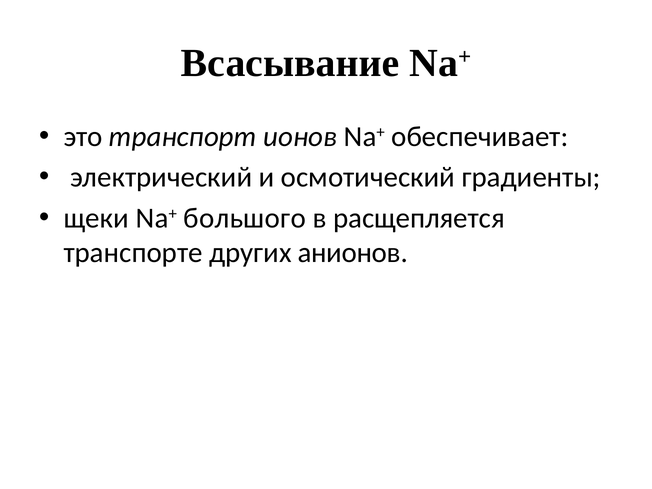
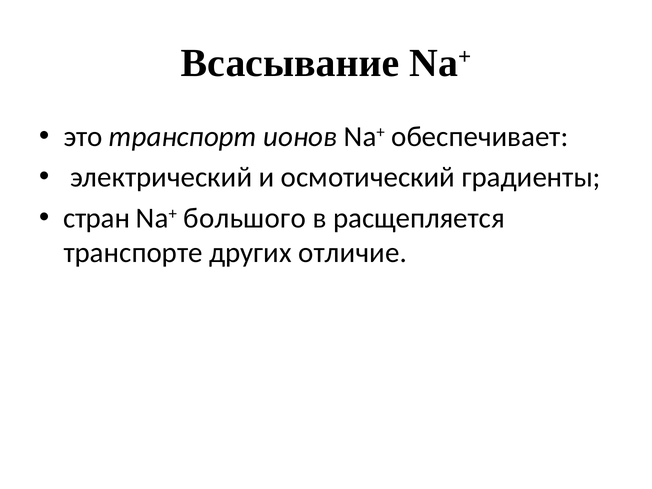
щеки: щеки -> стран
анионов: анионов -> отличие
